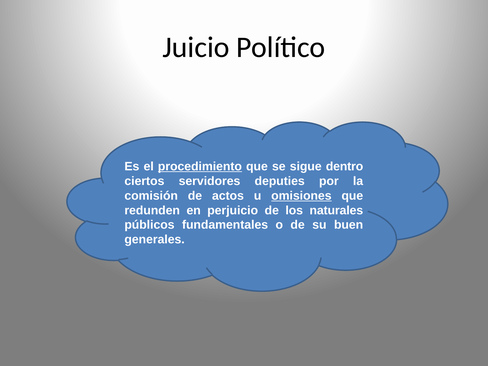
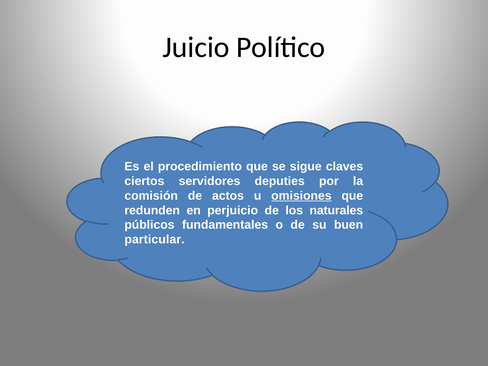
procedimiento underline: present -> none
dentro: dentro -> claves
generales: generales -> particular
